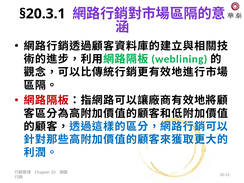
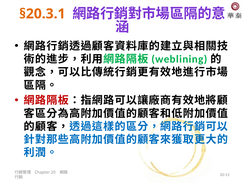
§20.3.1 colour: black -> orange
